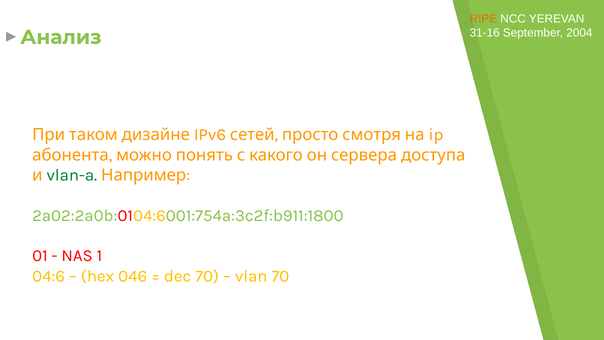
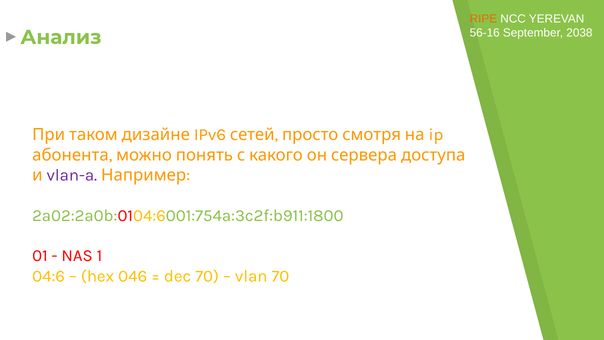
31-16: 31-16 -> 56-16
2004: 2004 -> 2038
vlan-a colour: green -> purple
